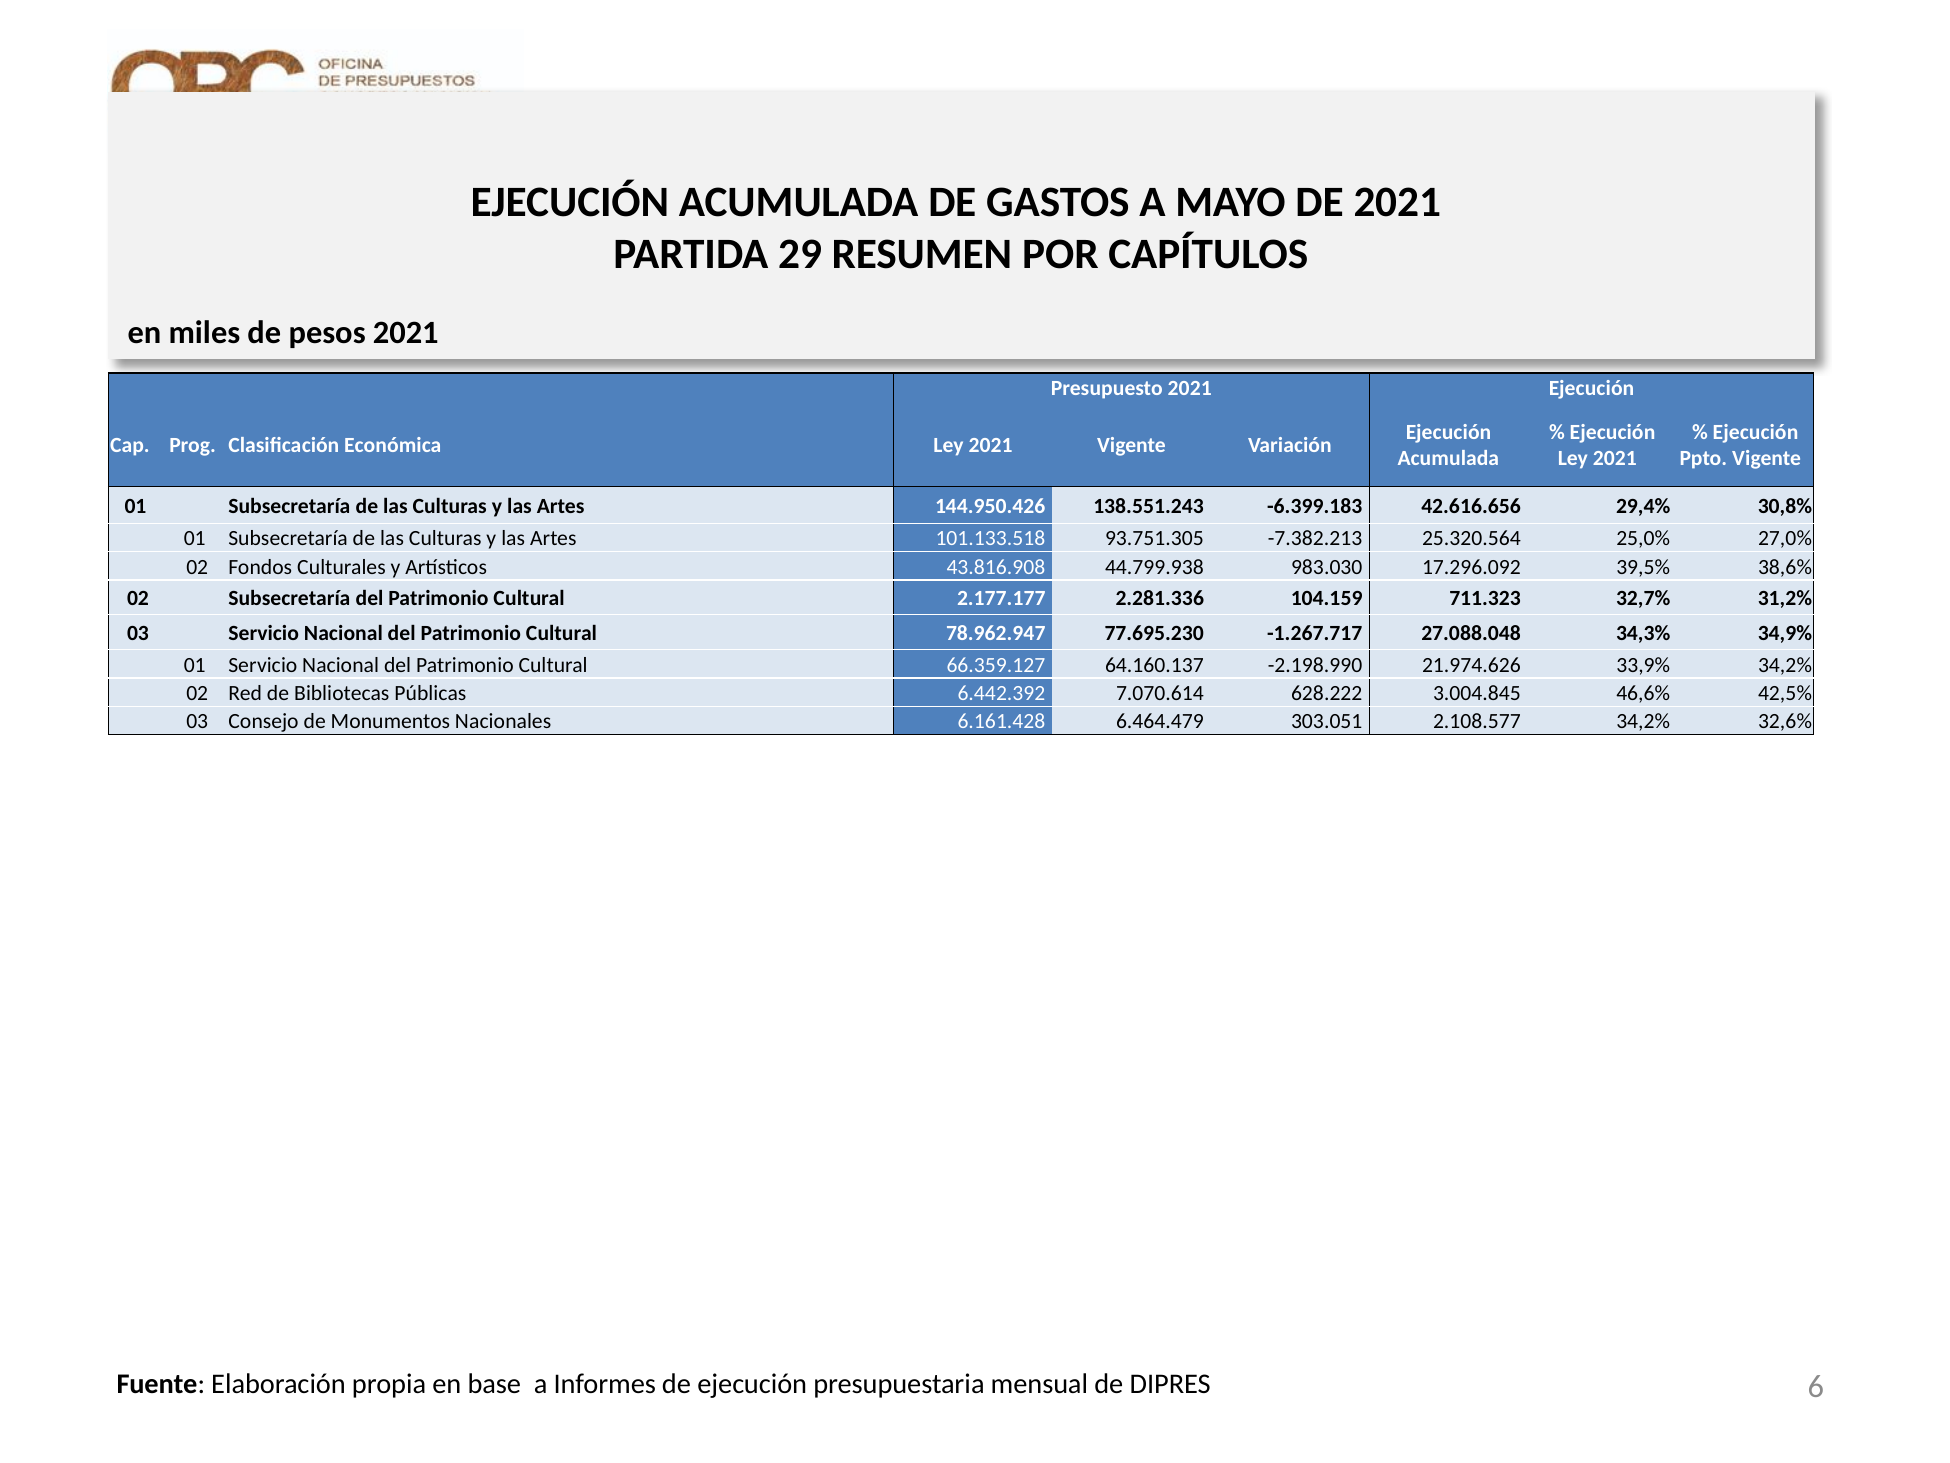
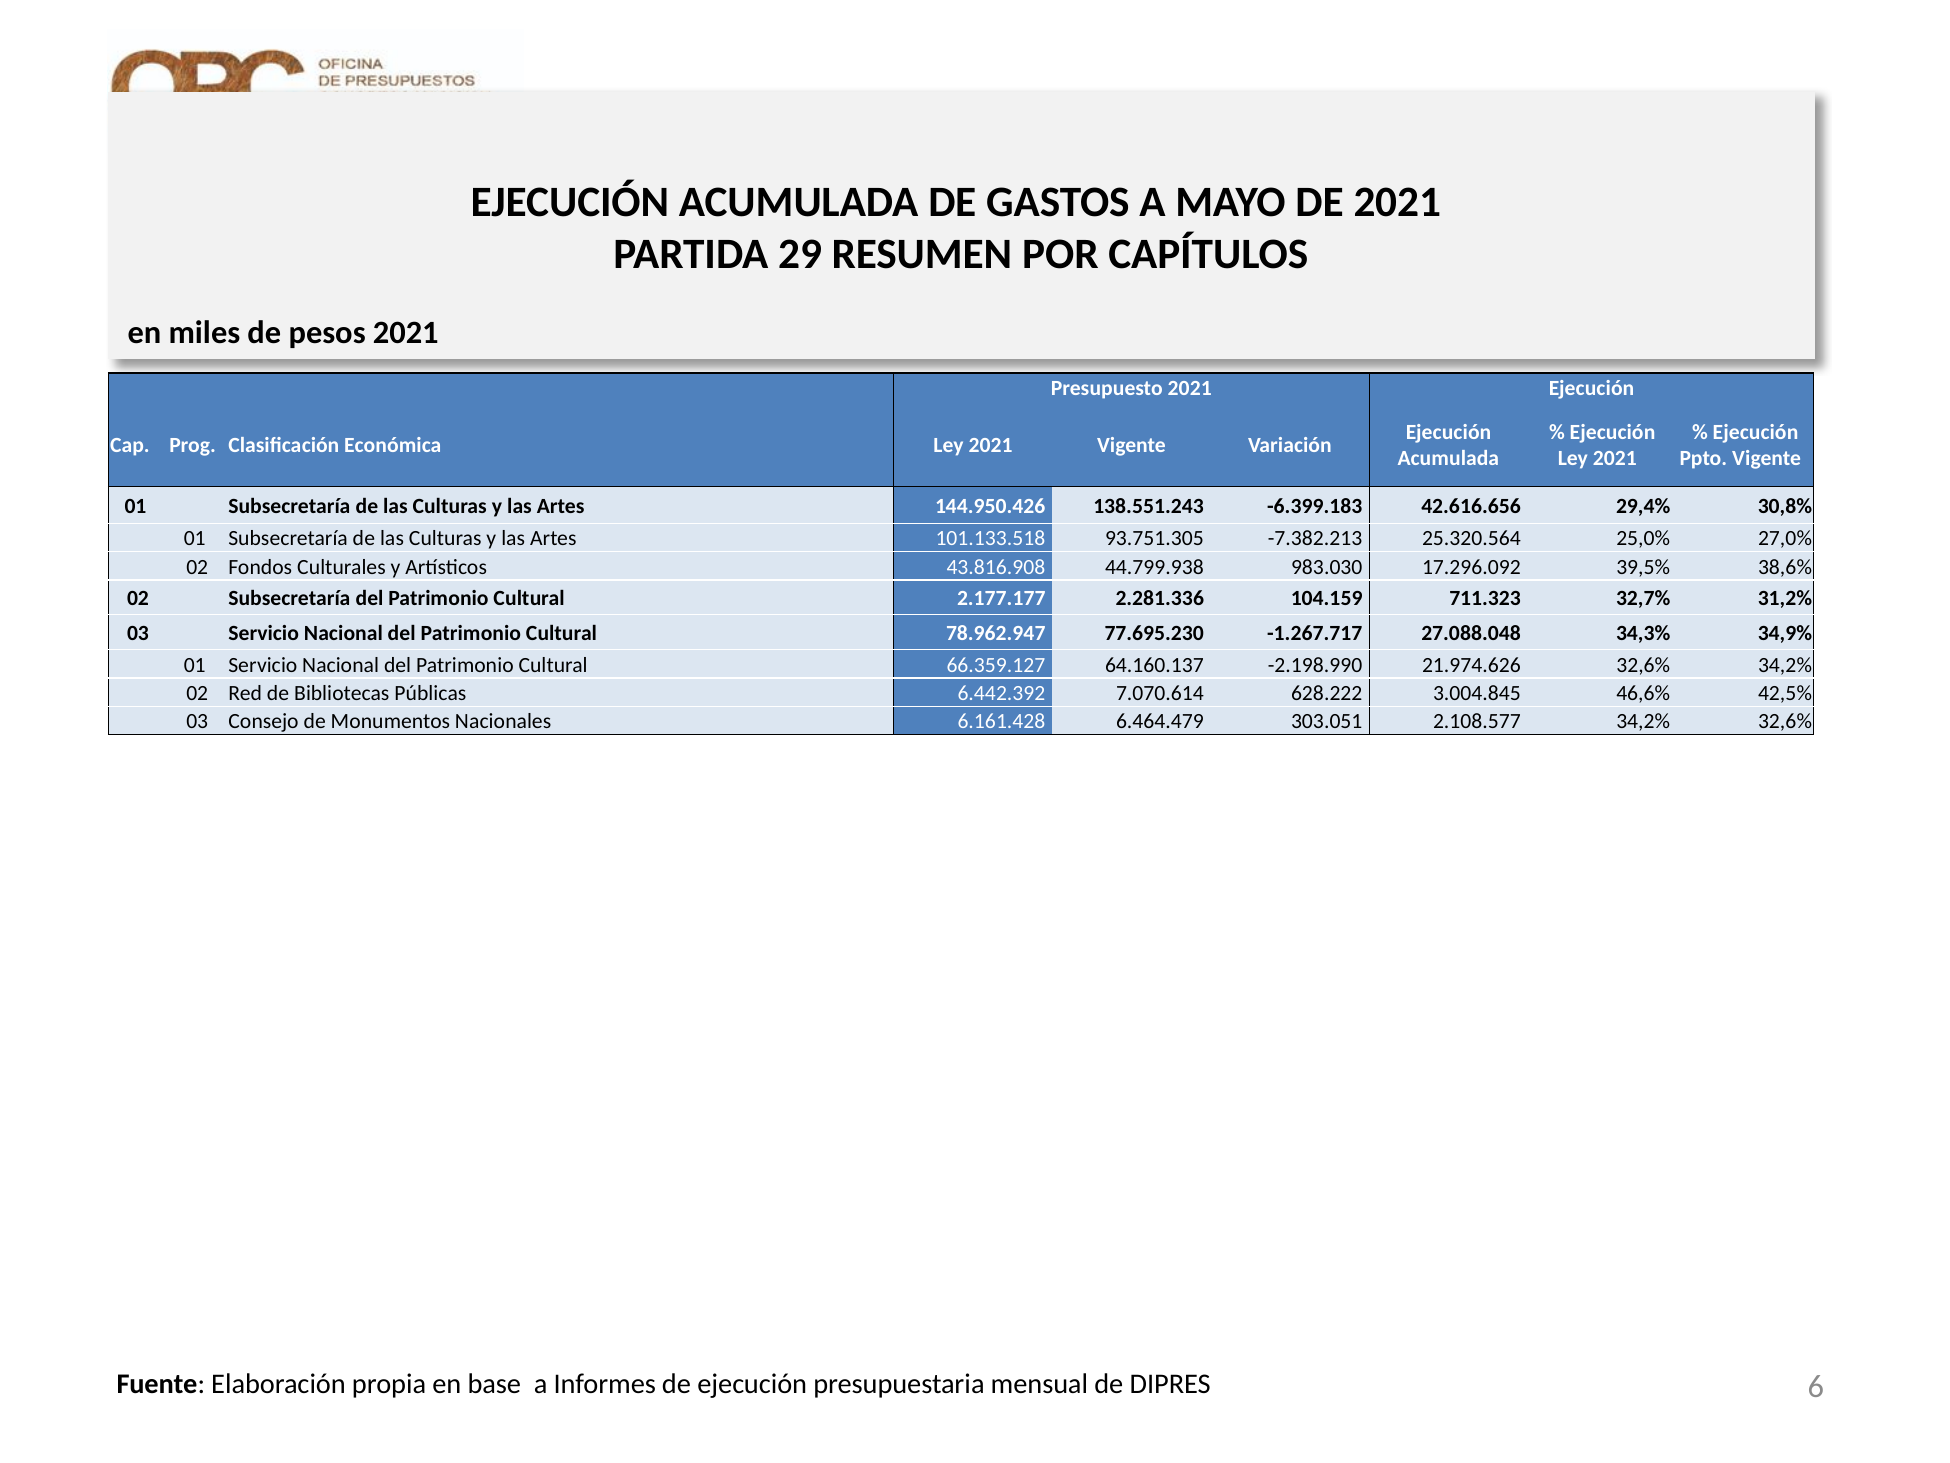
21.974.626 33,9%: 33,9% -> 32,6%
